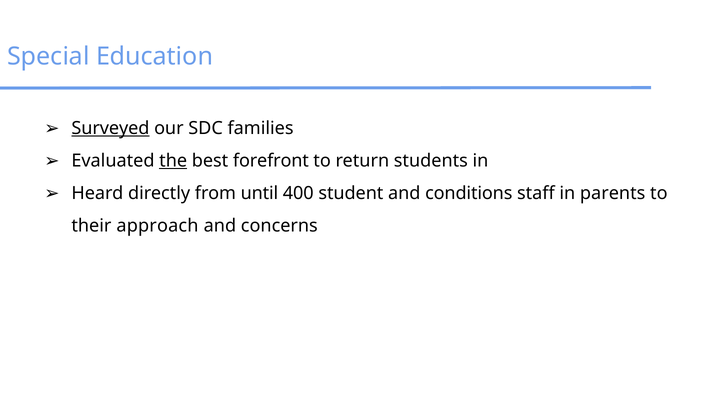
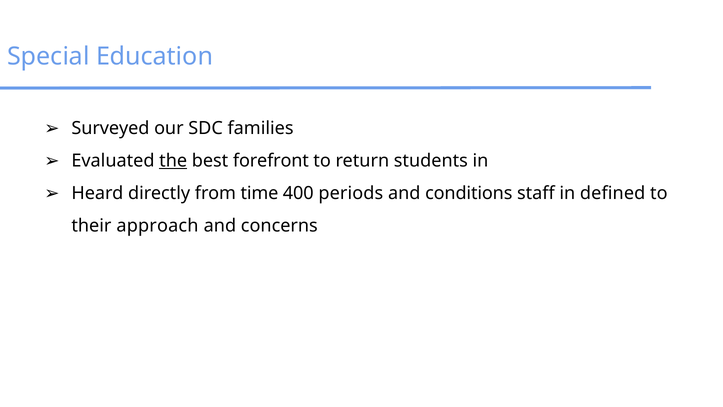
Surveyed underline: present -> none
until: until -> time
student: student -> periods
parents: parents -> defined
